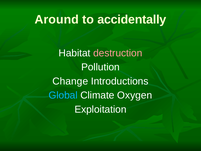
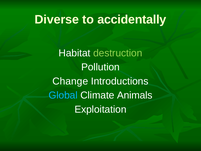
Around: Around -> Diverse
destruction colour: pink -> light green
Oxygen: Oxygen -> Animals
